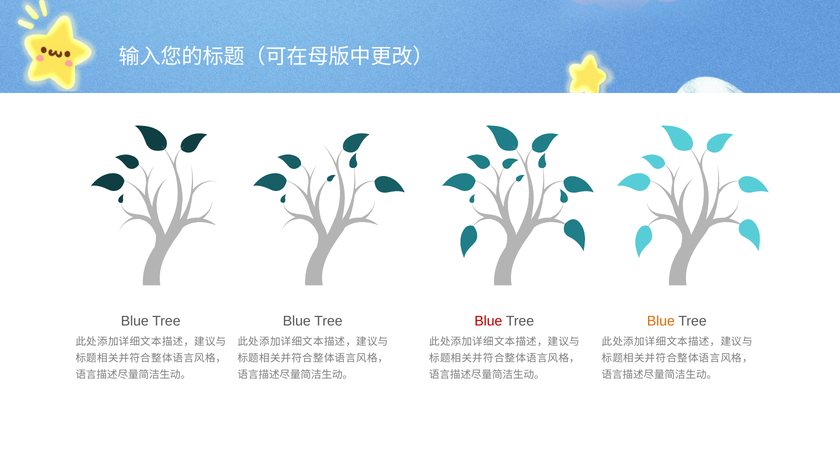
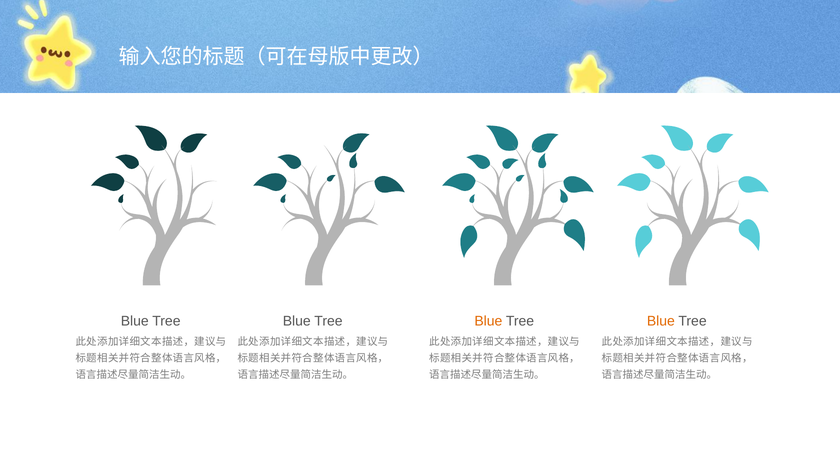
Blue at (488, 321) colour: red -> orange
